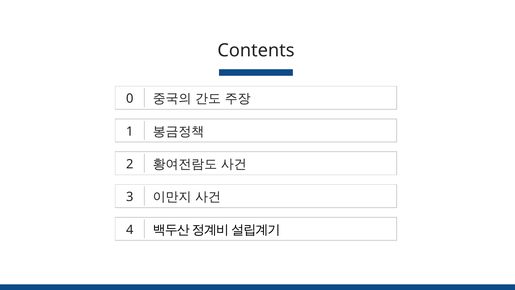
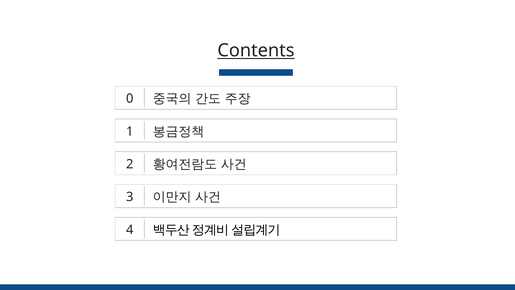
Contents underline: none -> present
